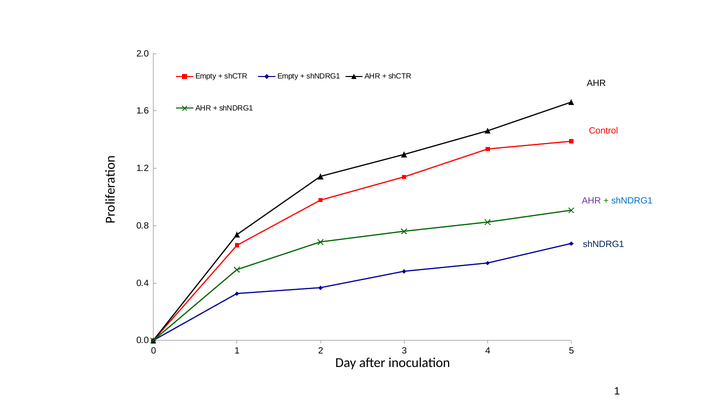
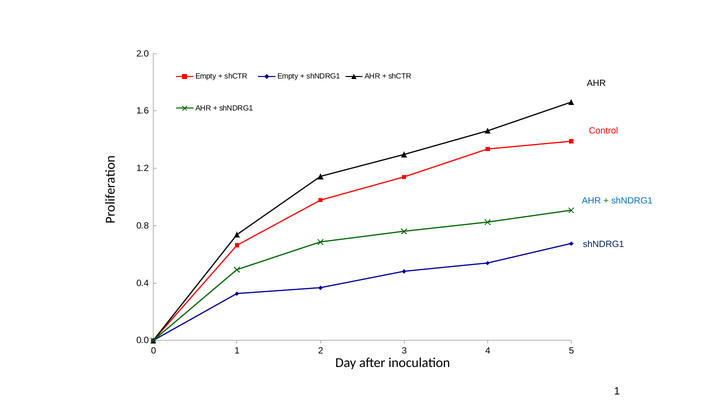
AHR at (591, 201) colour: purple -> blue
